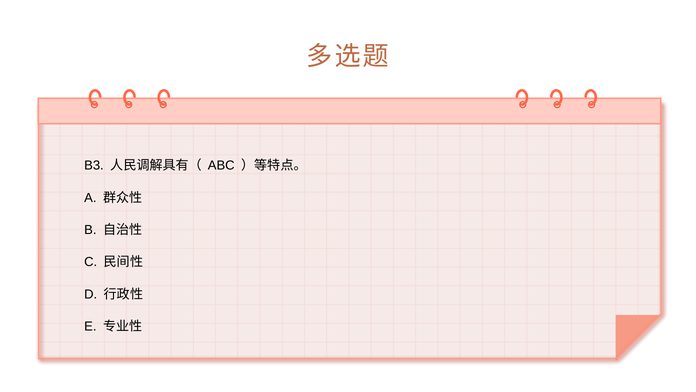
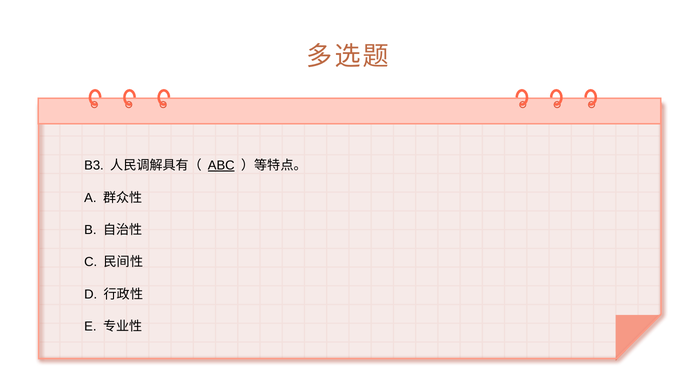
ABC underline: none -> present
